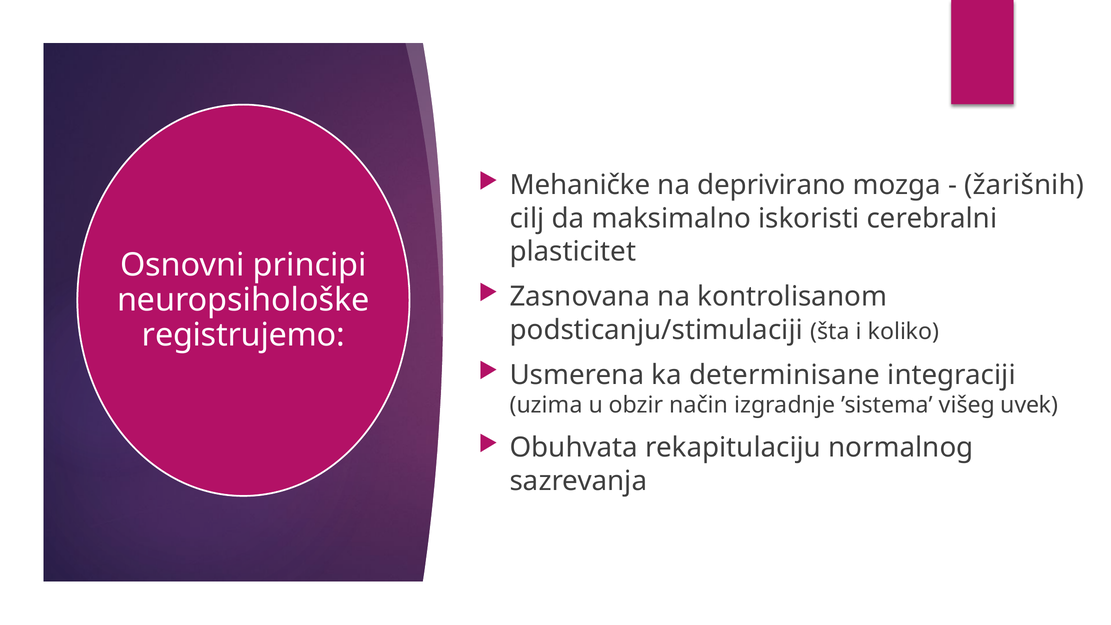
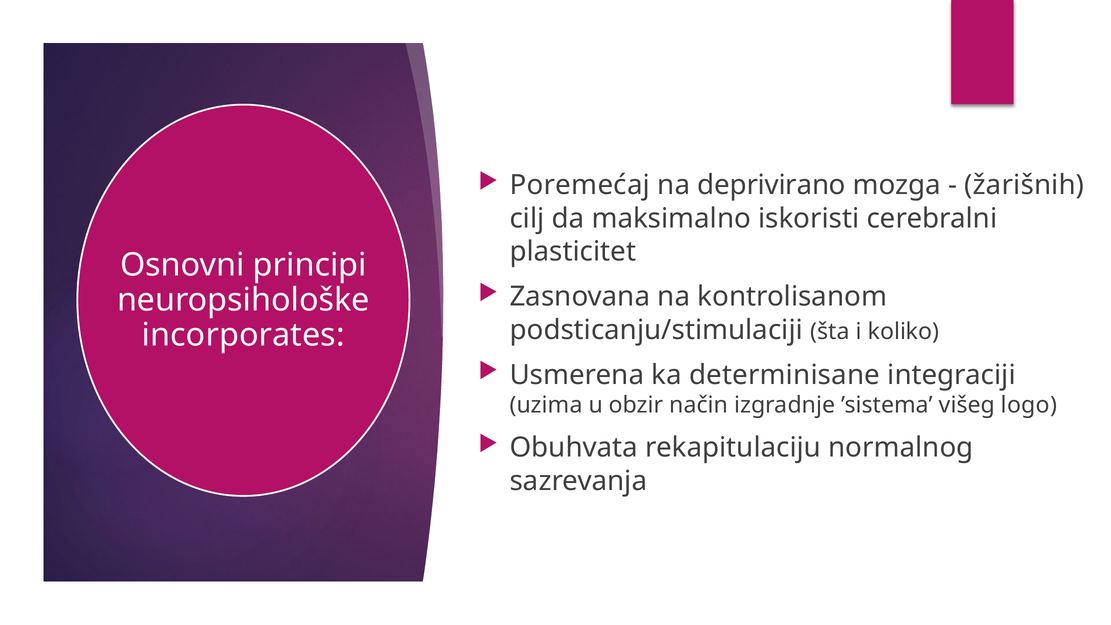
Mehaničke: Mehaničke -> Poremećaj
registrujemo: registrujemo -> incorporates
uvek: uvek -> logo
